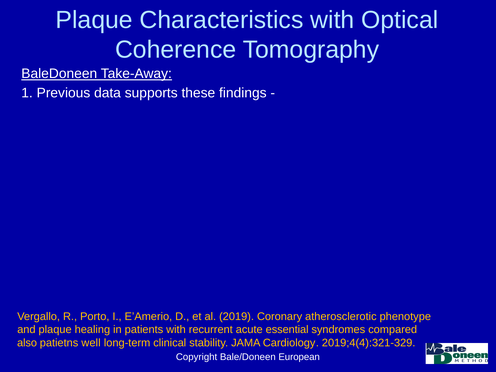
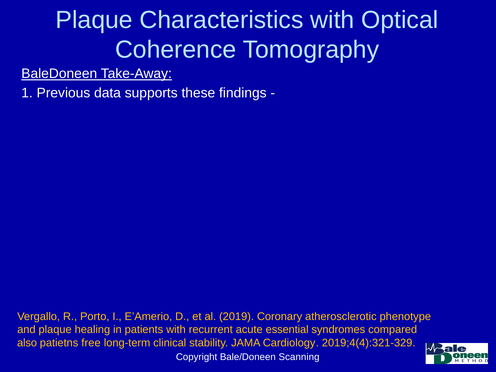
well: well -> free
European: European -> Scanning
